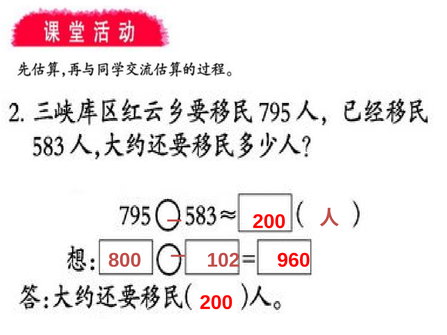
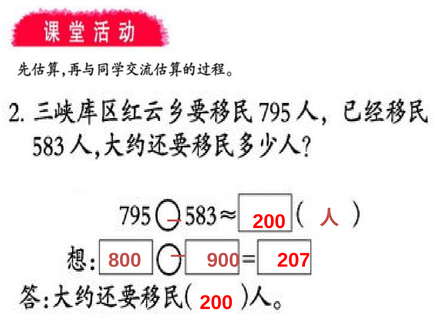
960: 960 -> 207
102: 102 -> 900
